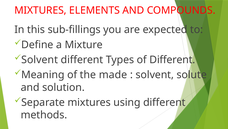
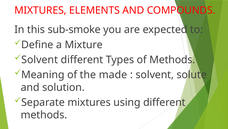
sub-fillings: sub-fillings -> sub-smoke
of Different: Different -> Methods
